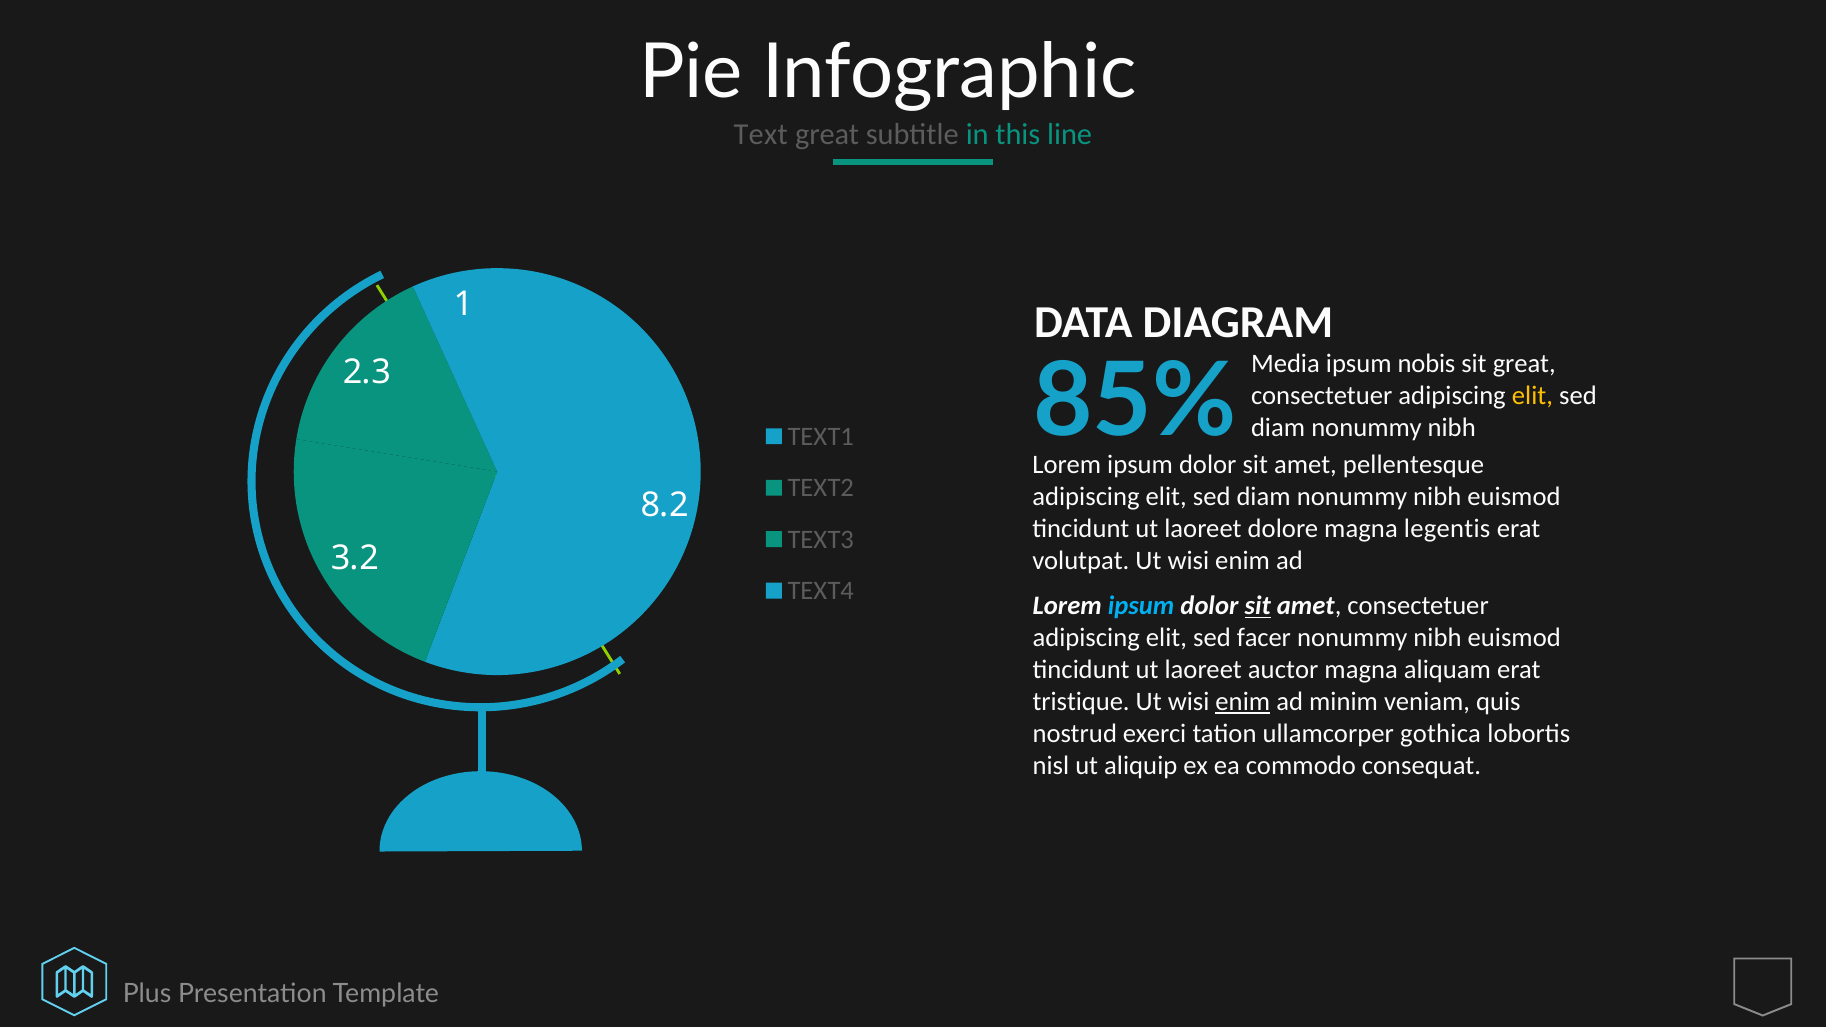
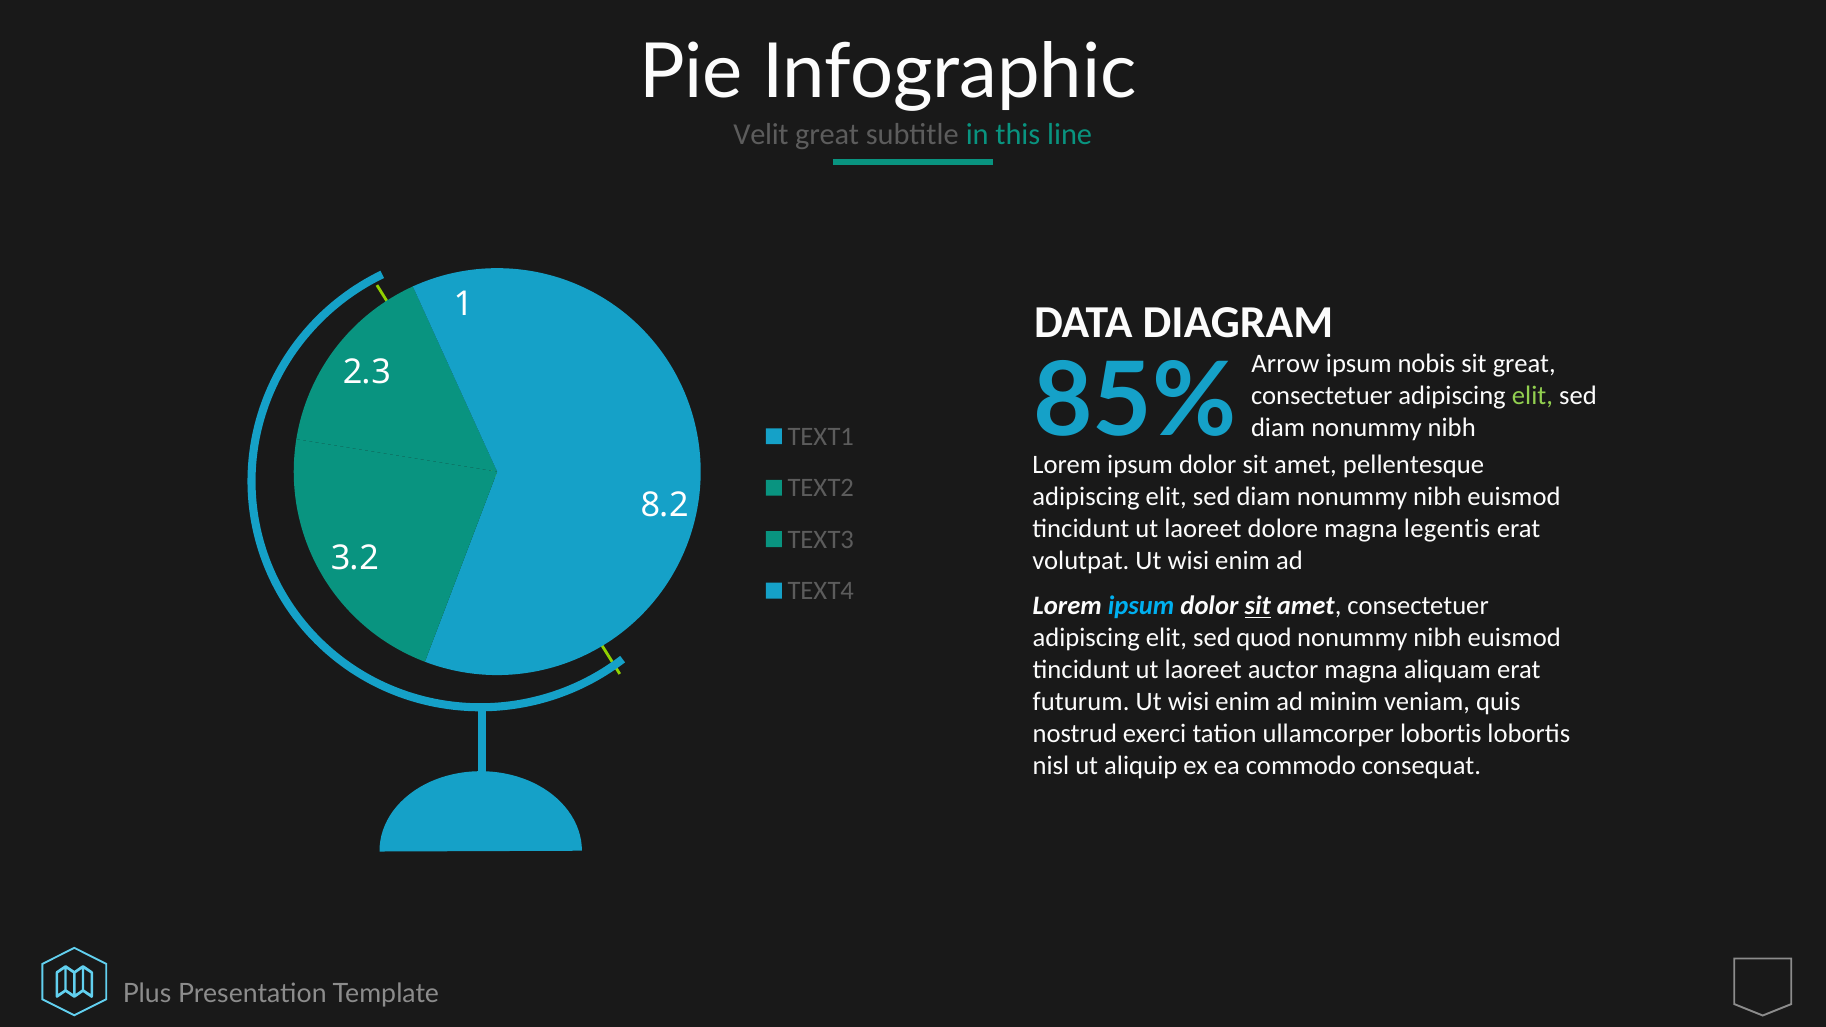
Text: Text -> Velit
Media: Media -> Arrow
elit at (1532, 396) colour: yellow -> light green
facer: facer -> quod
tristique: tristique -> futurum
enim at (1243, 702) underline: present -> none
ullamcorper gothica: gothica -> lobortis
